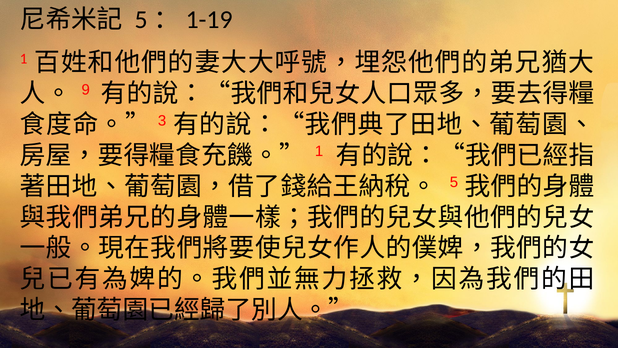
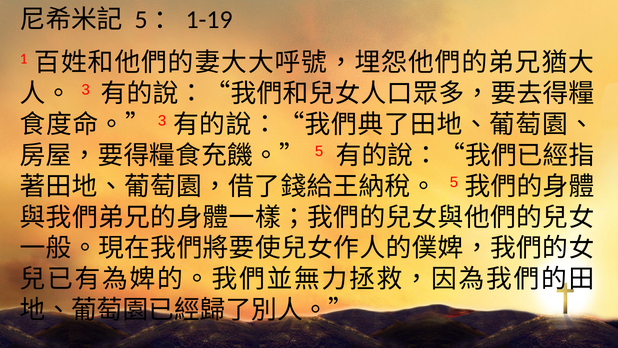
9 at (86, 90): 9 -> 3
1 at (319, 151): 1 -> 5
